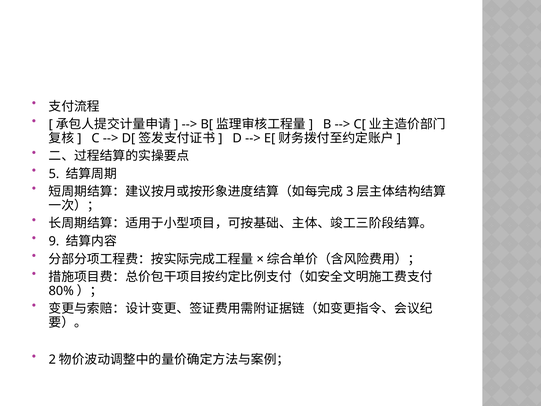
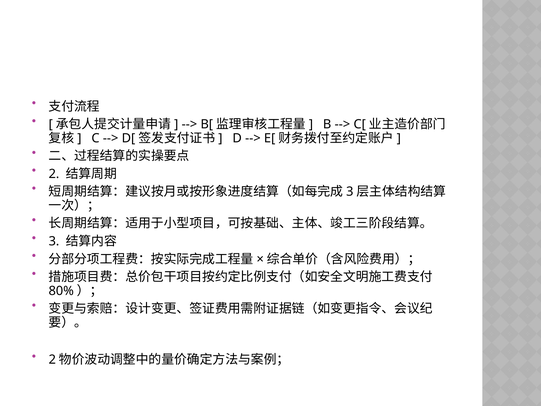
5: 5 -> 2
9: 9 -> 3
